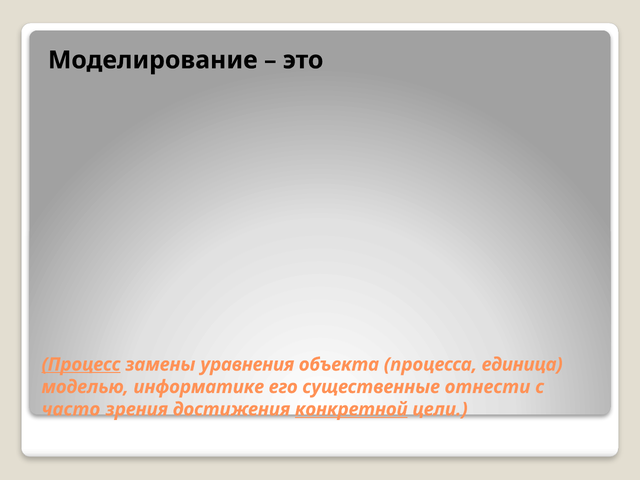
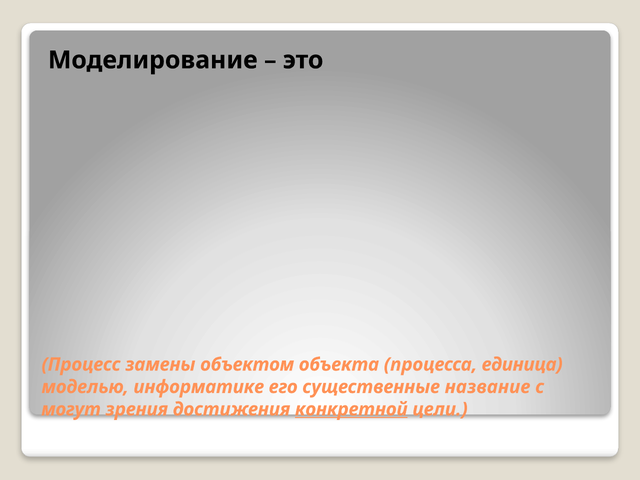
Процесс underline: present -> none
уравнения: уравнения -> объектом
отнести: отнести -> название
часто: часто -> могут
